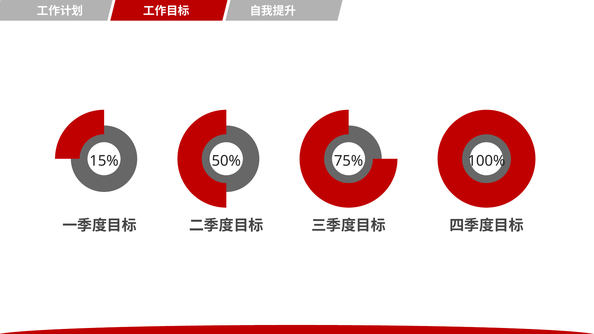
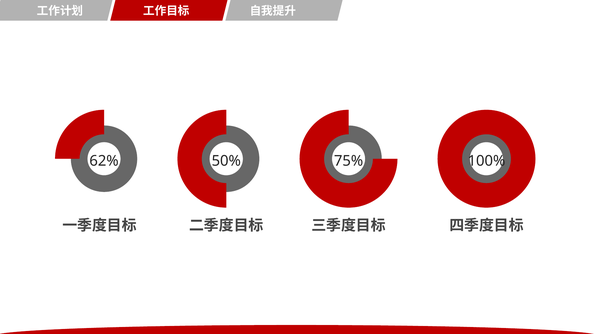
15%: 15% -> 62%
